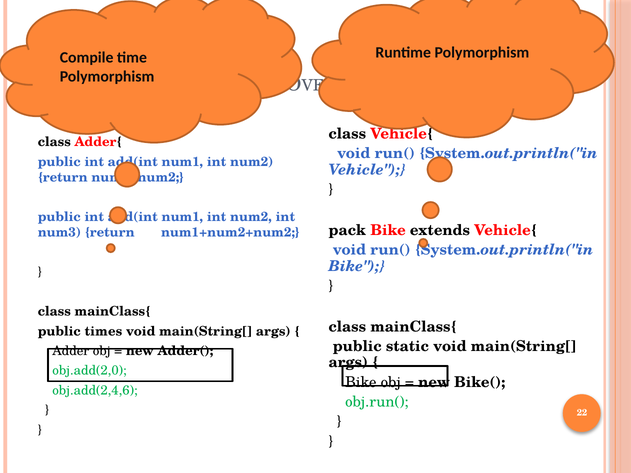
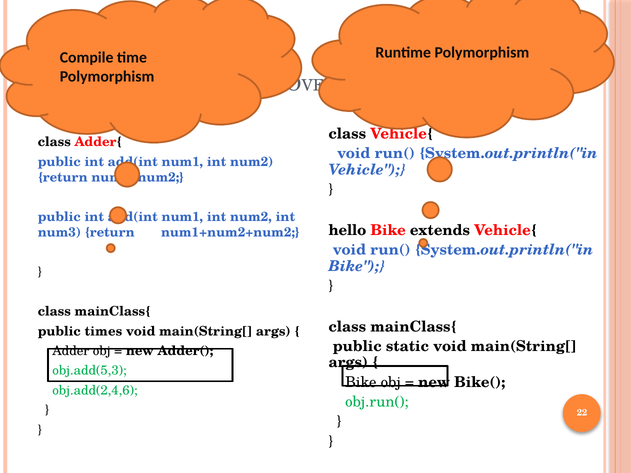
pack: pack -> hello
obj.add(2,0: obj.add(2,0 -> obj.add(5,3
